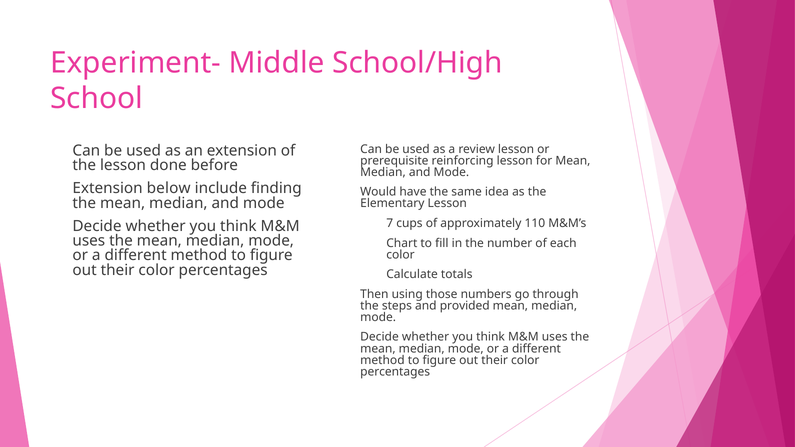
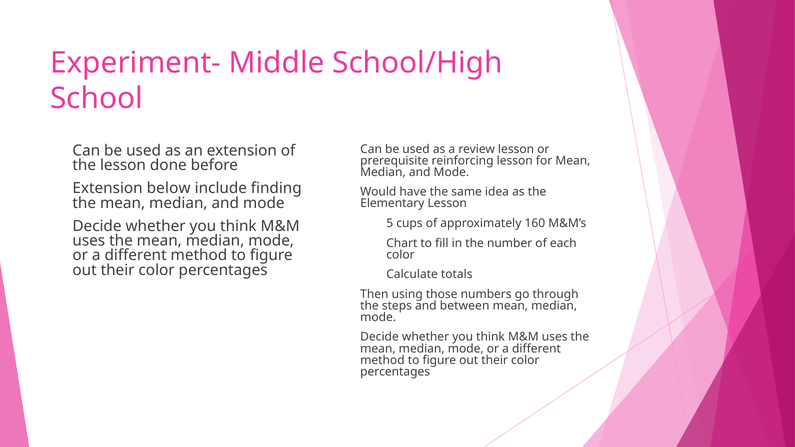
7: 7 -> 5
110: 110 -> 160
provided: provided -> between
